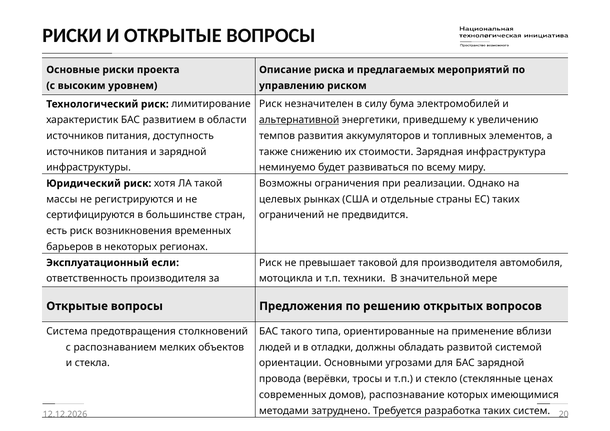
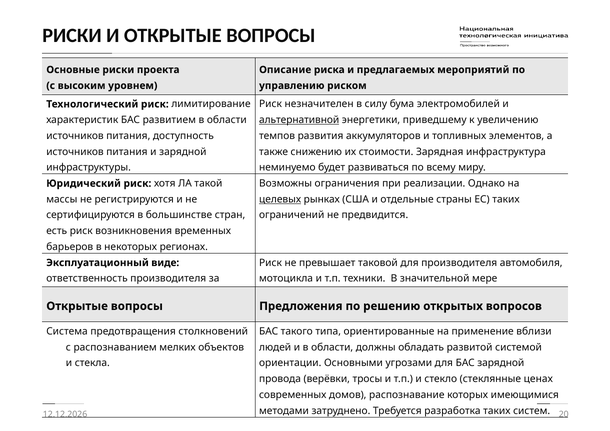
целевых underline: none -> present
если: если -> виде
и в отладки: отладки -> области
